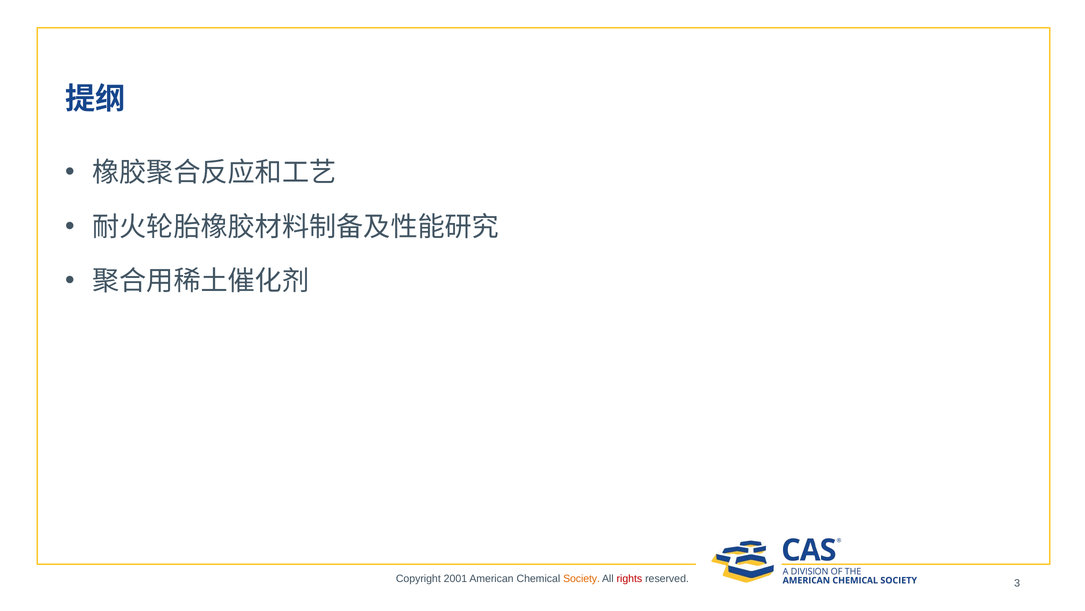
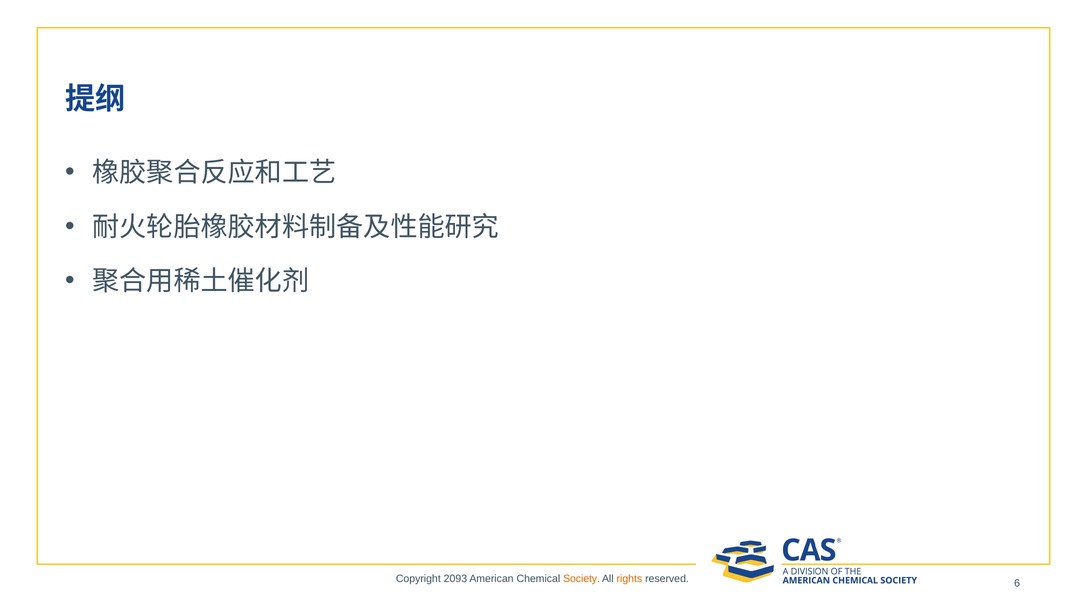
2001: 2001 -> 2093
rights colour: red -> orange
3: 3 -> 6
